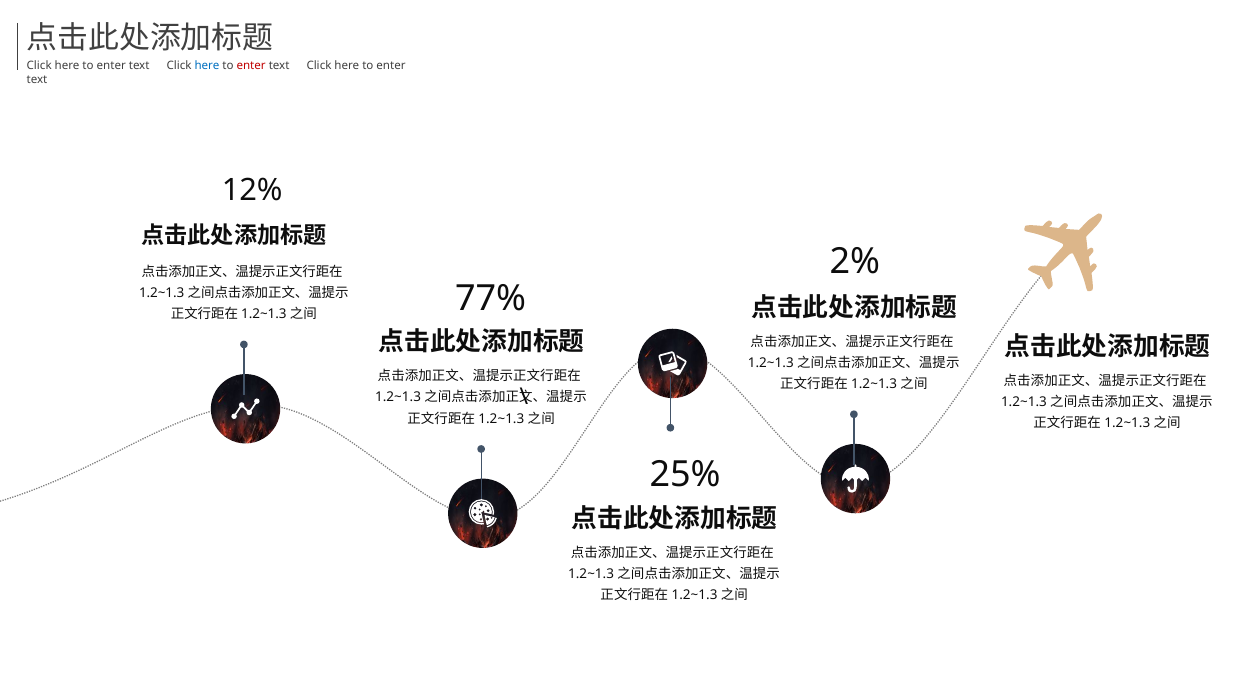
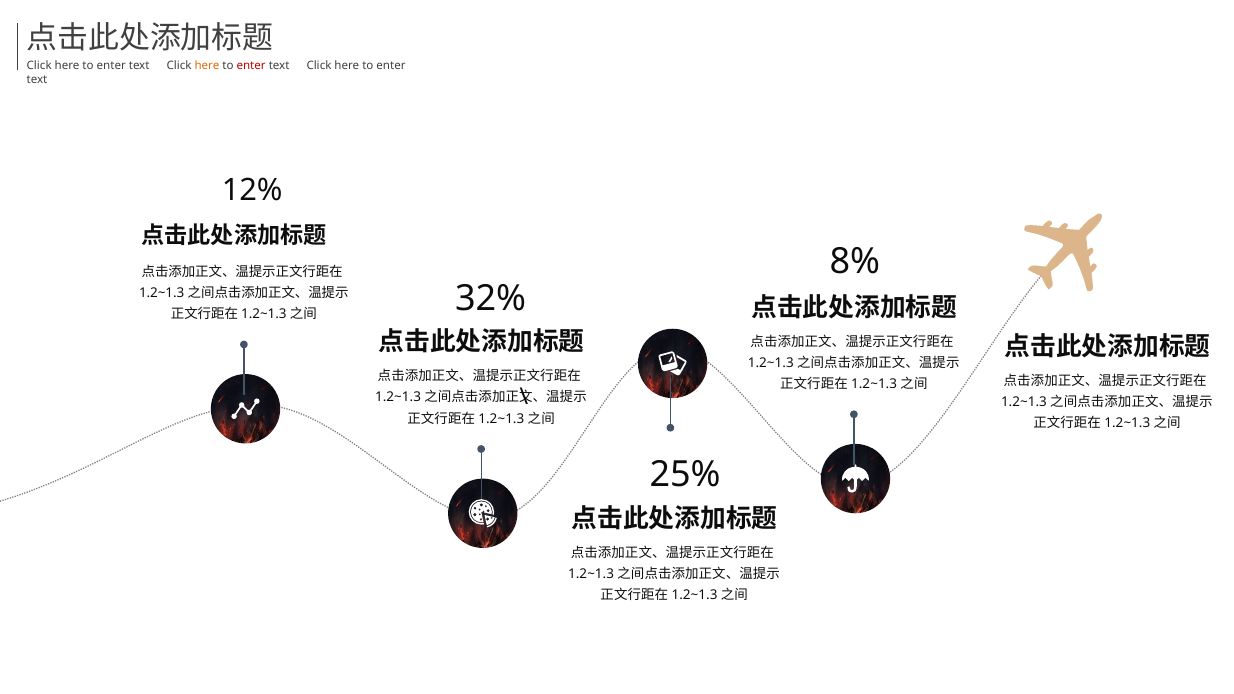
here at (207, 66) colour: blue -> orange
2%: 2% -> 8%
77%: 77% -> 32%
